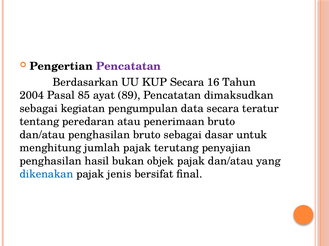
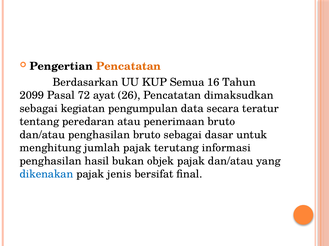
Pencatatan at (129, 67) colour: purple -> orange
KUP Secara: Secara -> Semua
2004: 2004 -> 2099
85: 85 -> 72
89: 89 -> 26
penyajian: penyajian -> informasi
